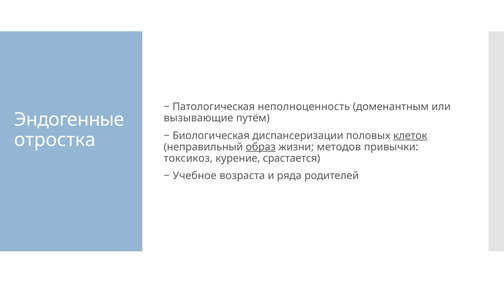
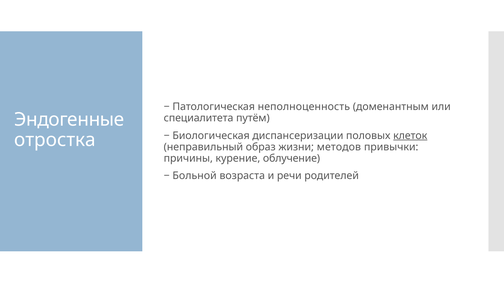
вызывающие: вызывающие -> специалитета
образ underline: present -> none
токсикоз: токсикоз -> причины
срастается: срастается -> облучение
Учебное: Учебное -> Больной
ряда: ряда -> речи
